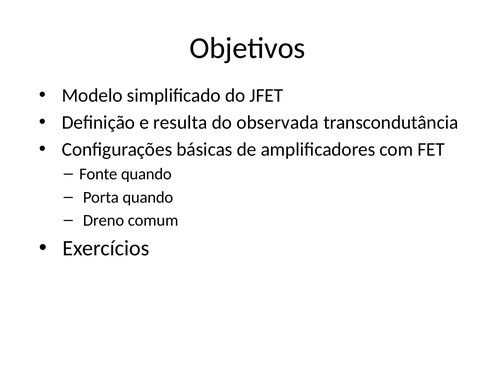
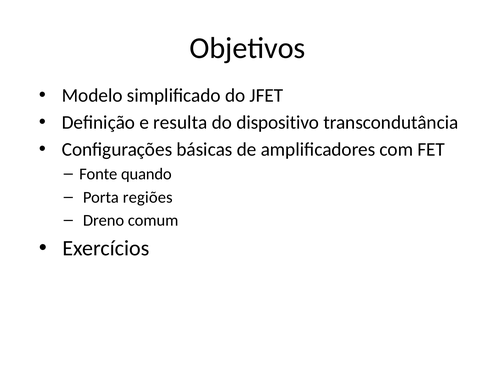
observada: observada -> dispositivo
Porta quando: quando -> regiões
